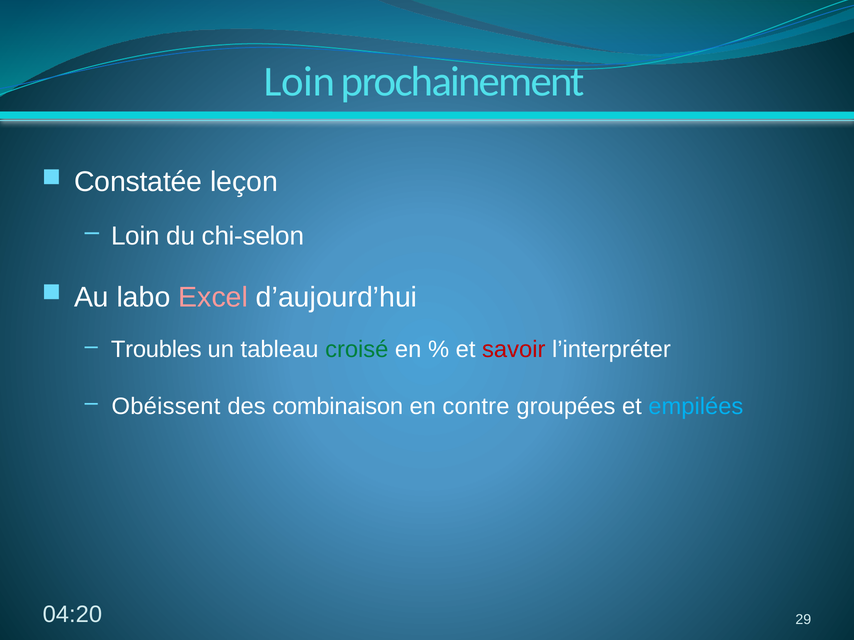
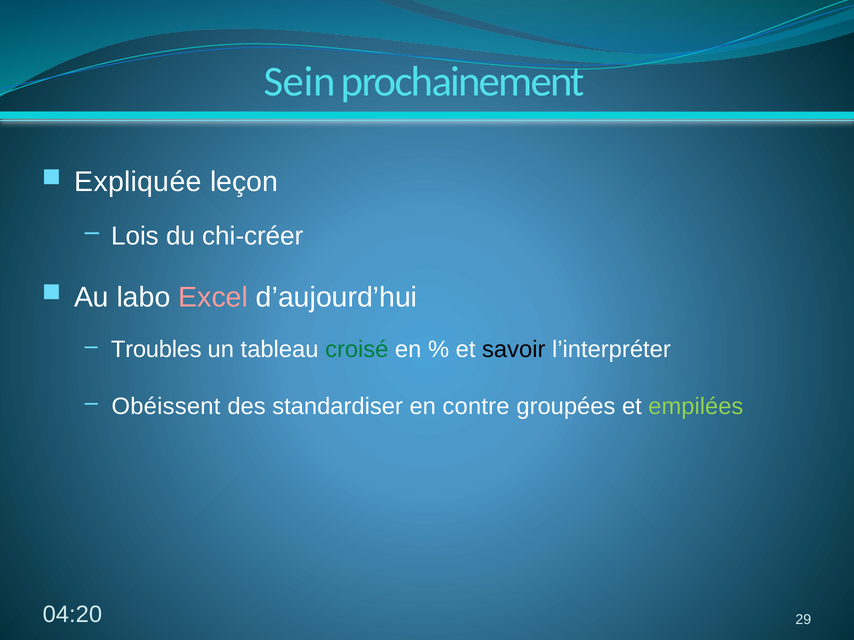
Loin at (300, 82): Loin -> Sein
Constatée: Constatée -> Expliquée
Loin at (135, 236): Loin -> Lois
chi-selon: chi-selon -> chi-créer
savoir colour: red -> black
combinaison: combinaison -> standardiser
empilées colour: light blue -> light green
